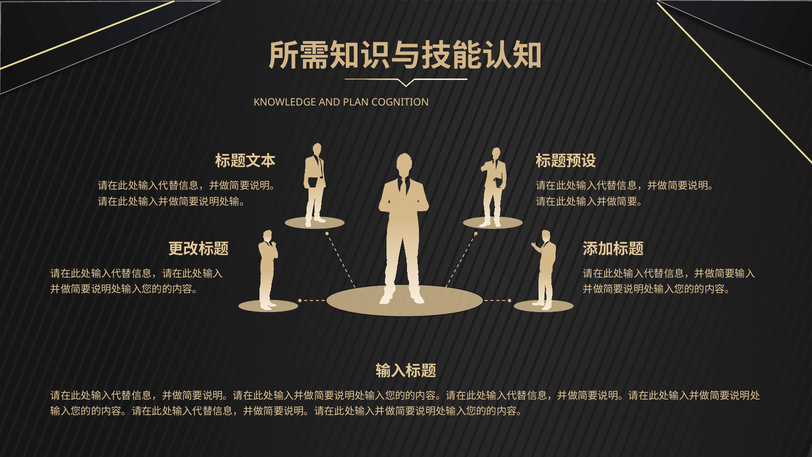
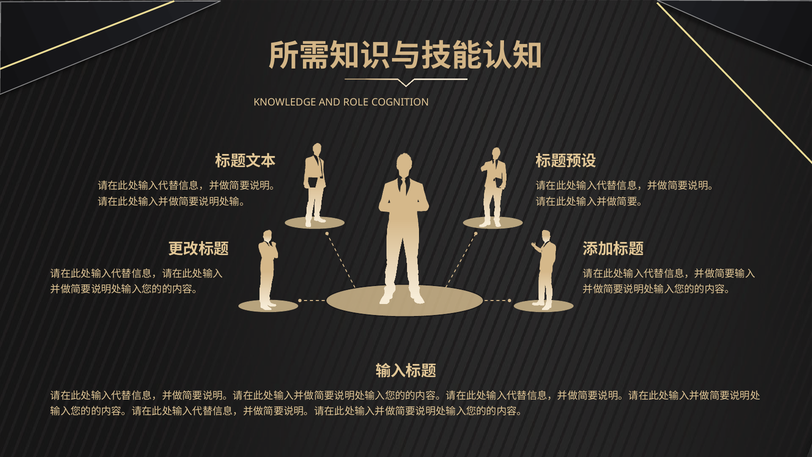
PLAN: PLAN -> ROLE
